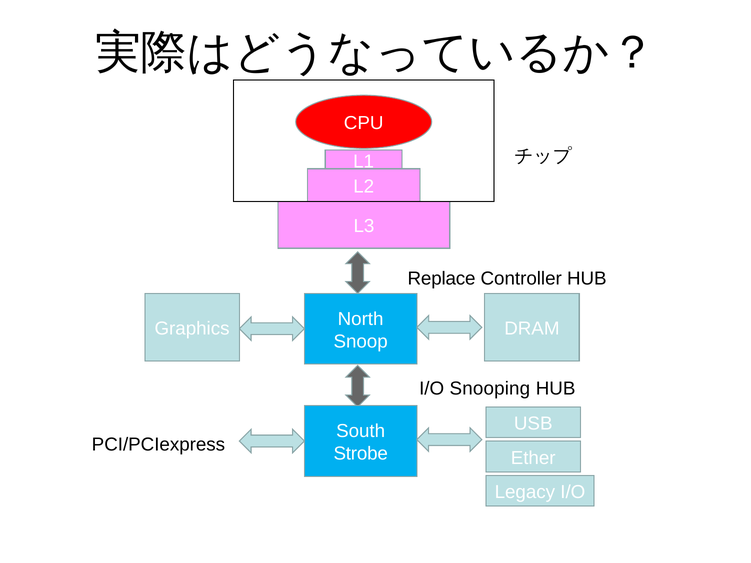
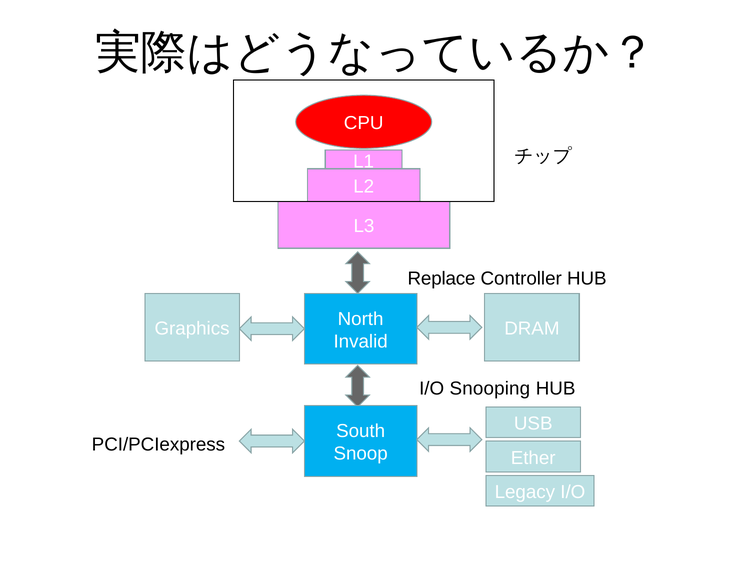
Snoop: Snoop -> Invalid
Strobe: Strobe -> Snoop
